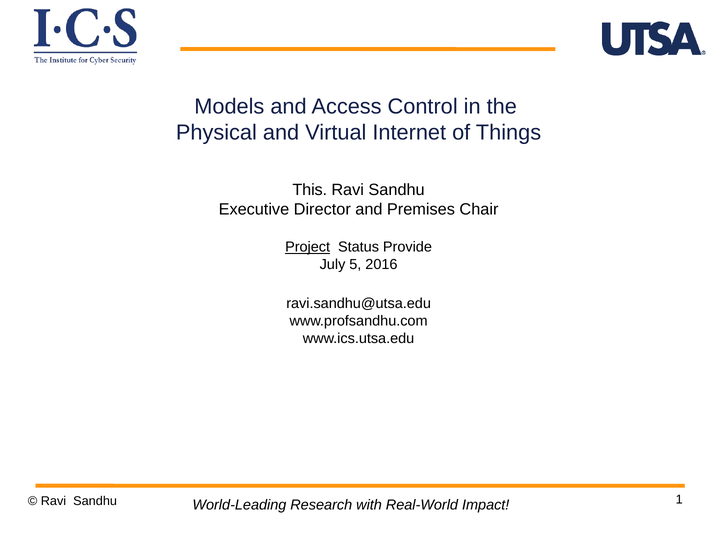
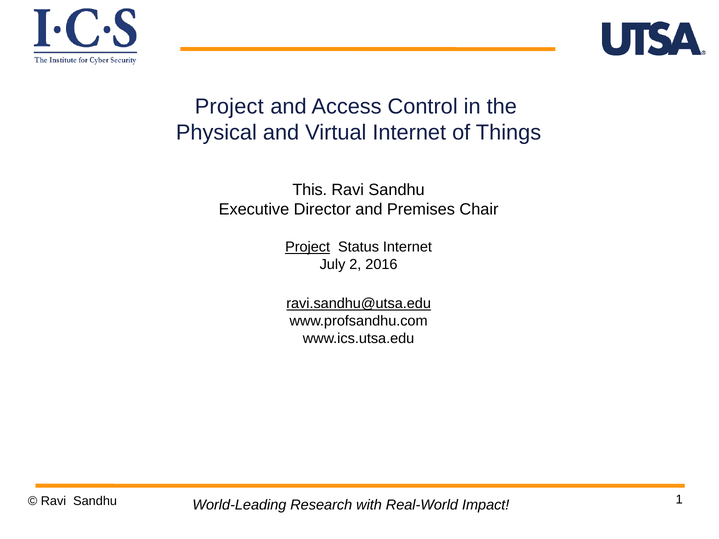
Models at (229, 106): Models -> Project
Status Provide: Provide -> Internet
5: 5 -> 2
ravi.sandhu@utsa.edu underline: none -> present
